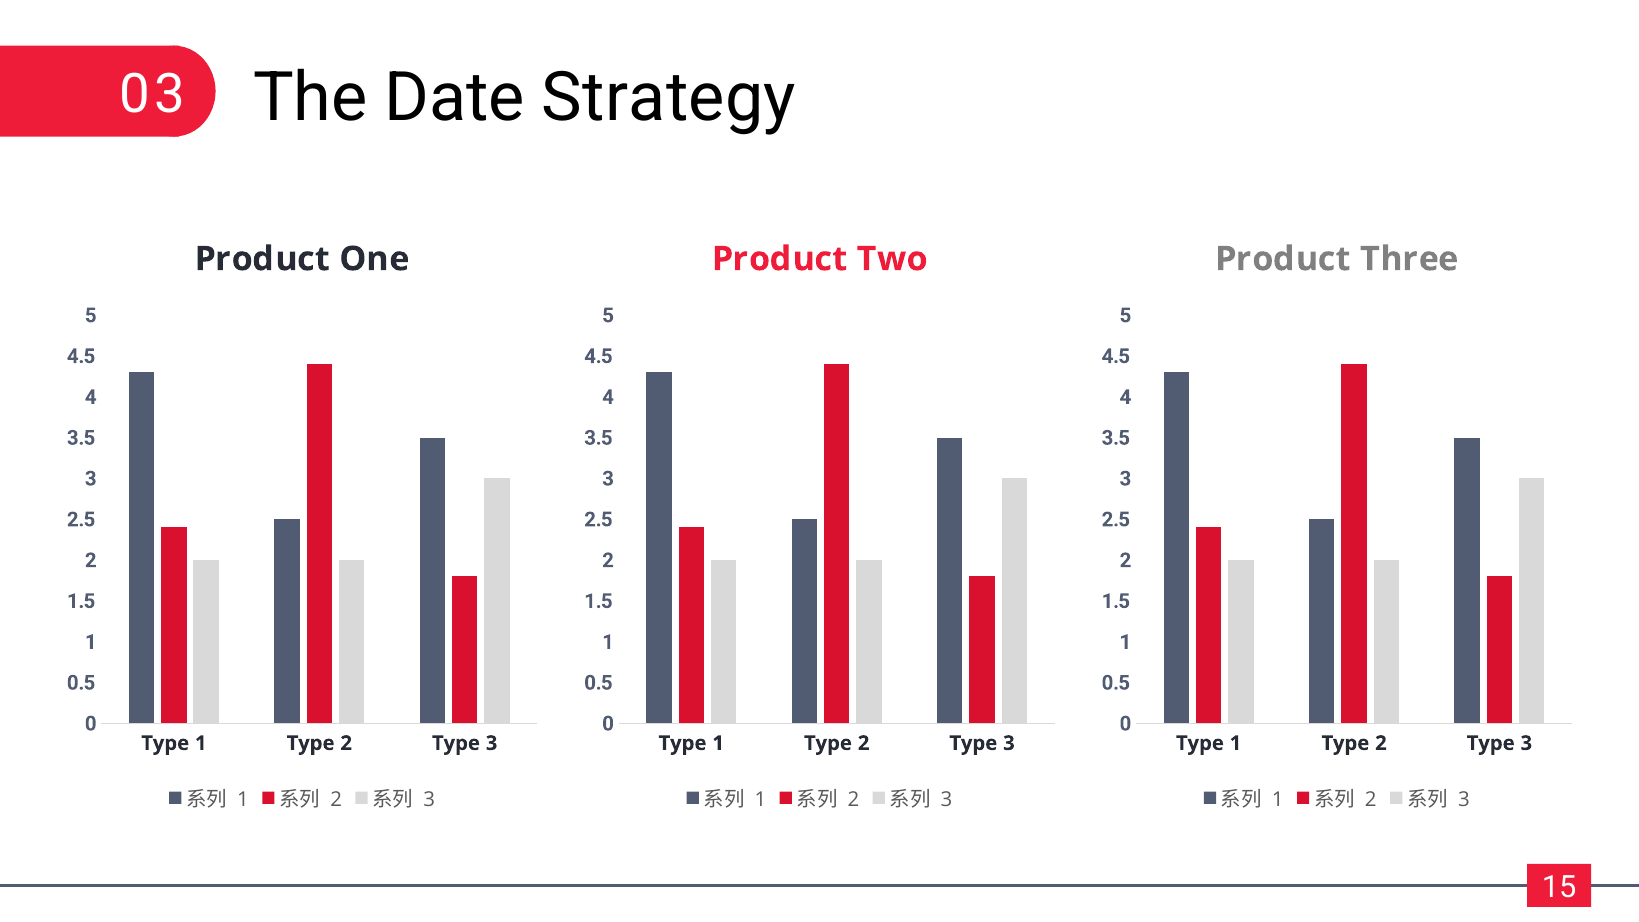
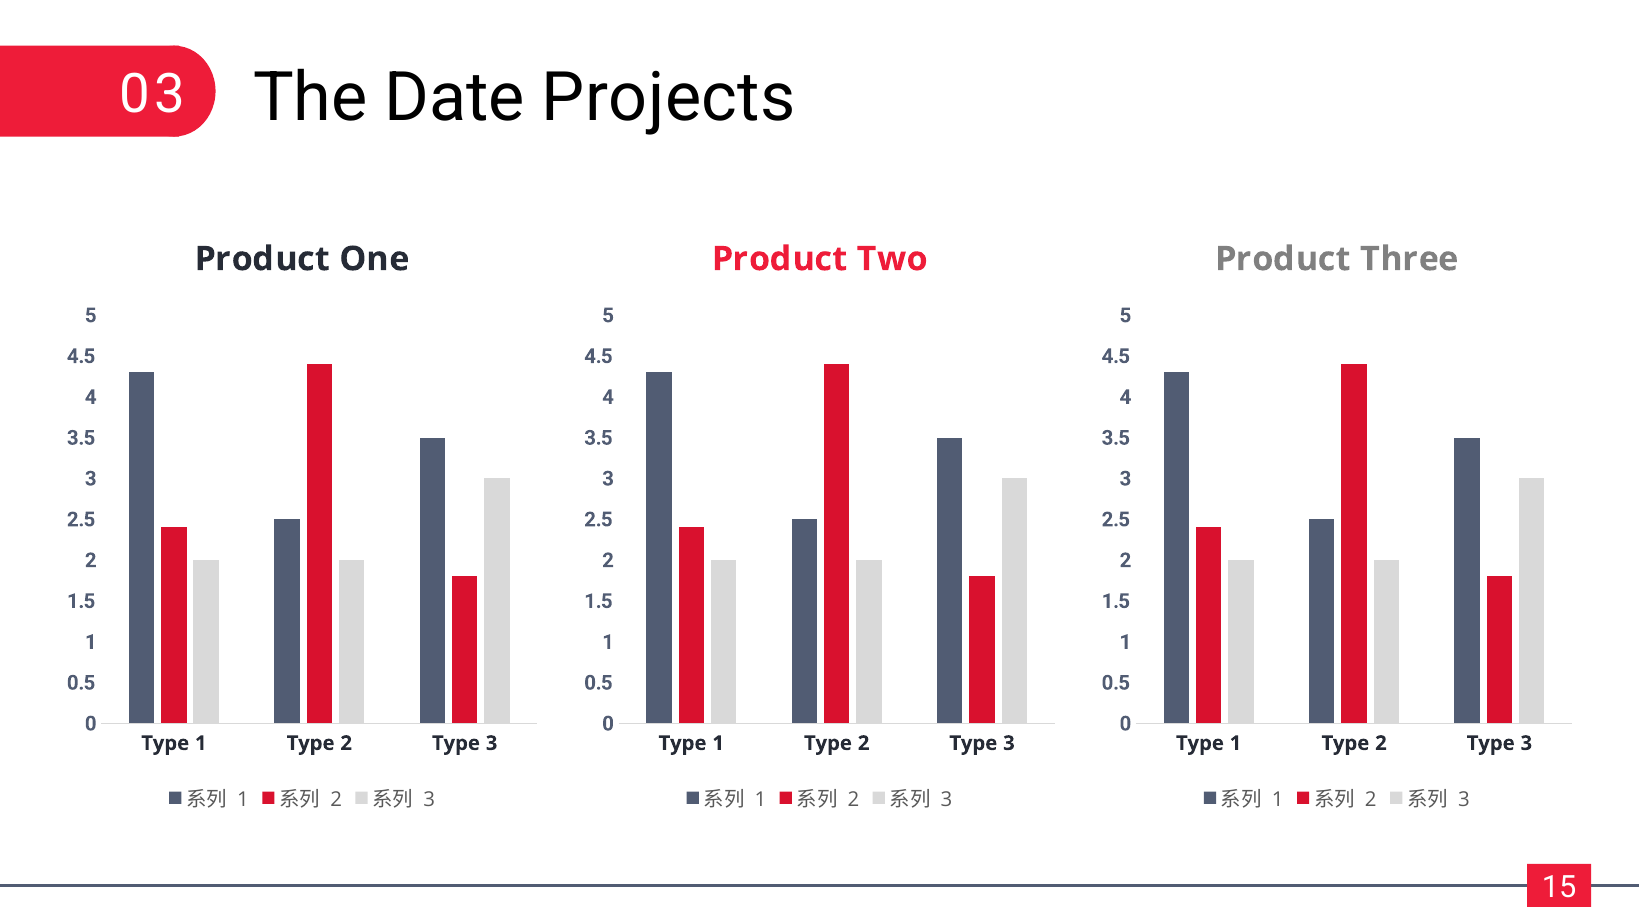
Strategy: Strategy -> Projects
